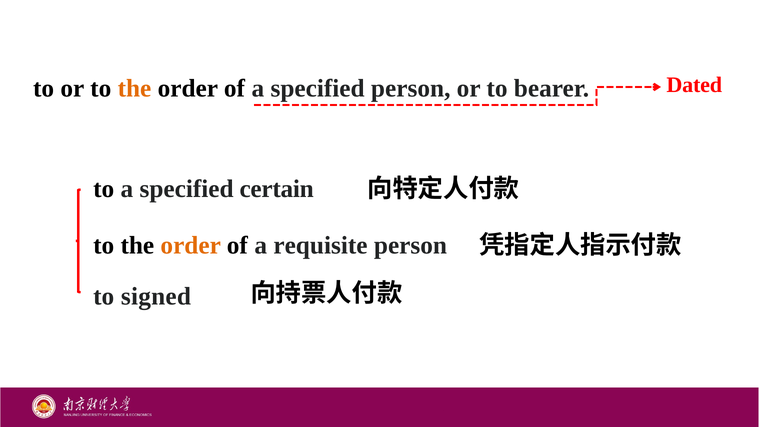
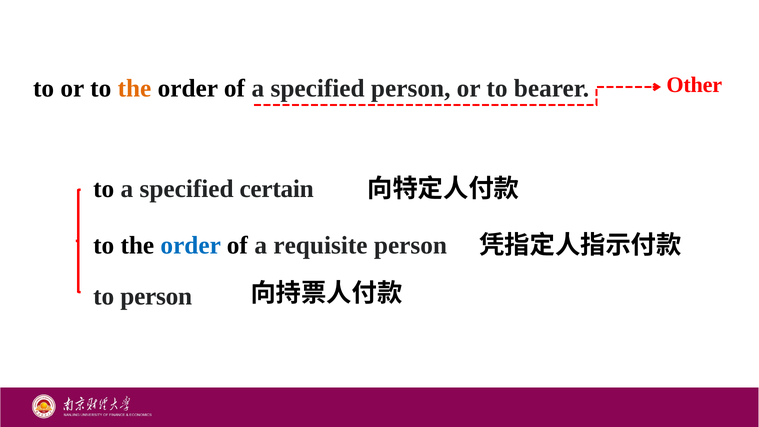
Dated: Dated -> Other
order at (191, 246) colour: orange -> blue
to signed: signed -> person
